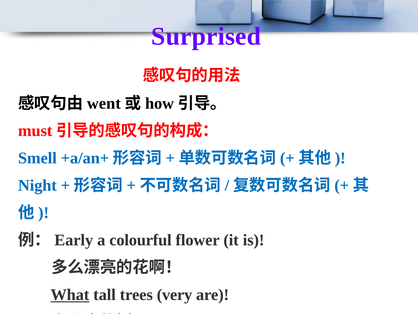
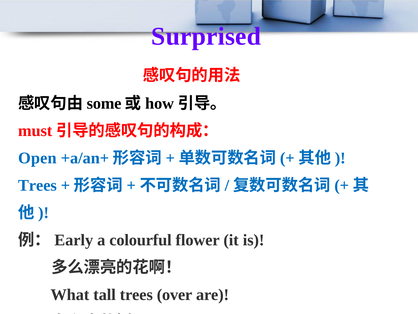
went: went -> some
Smell: Smell -> Open
Night at (37, 185): Night -> Trees
What underline: present -> none
very: very -> over
